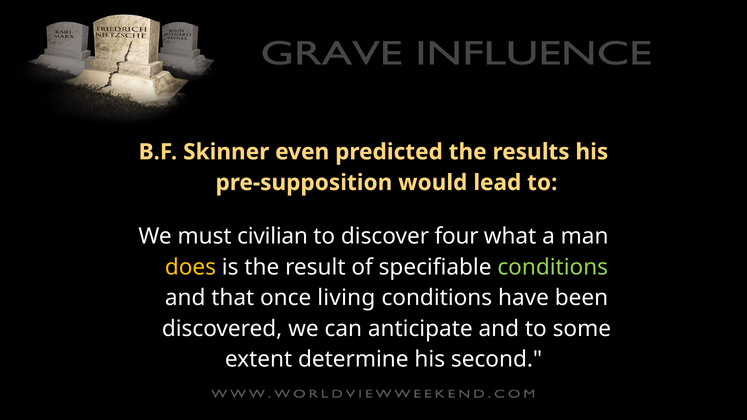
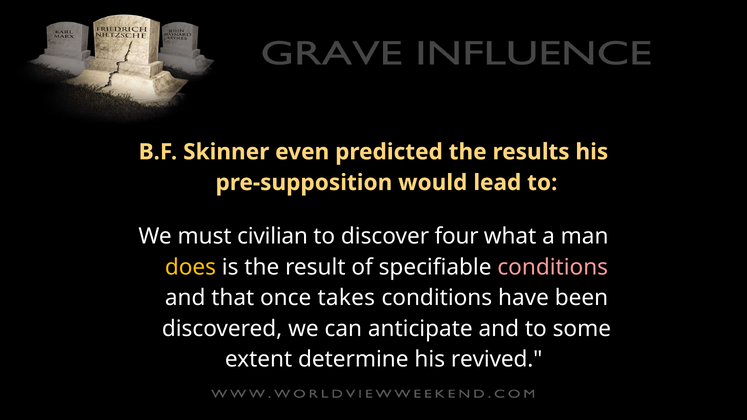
conditions at (553, 267) colour: light green -> pink
living: living -> takes
second: second -> revived
